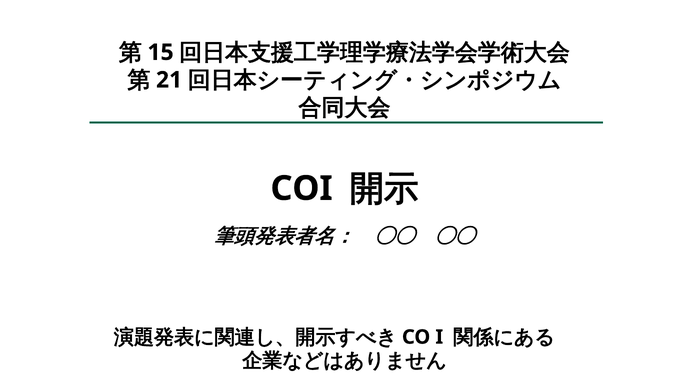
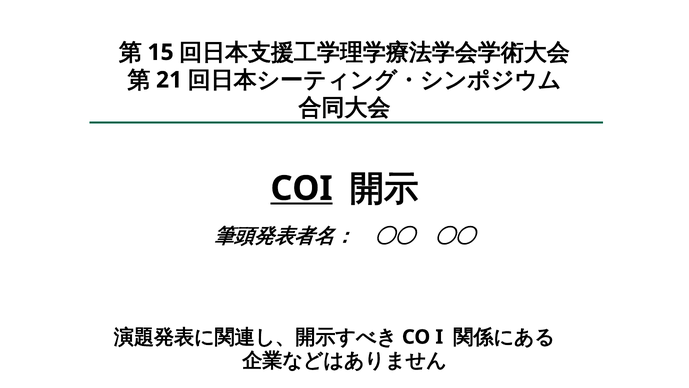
COI underline: none -> present
